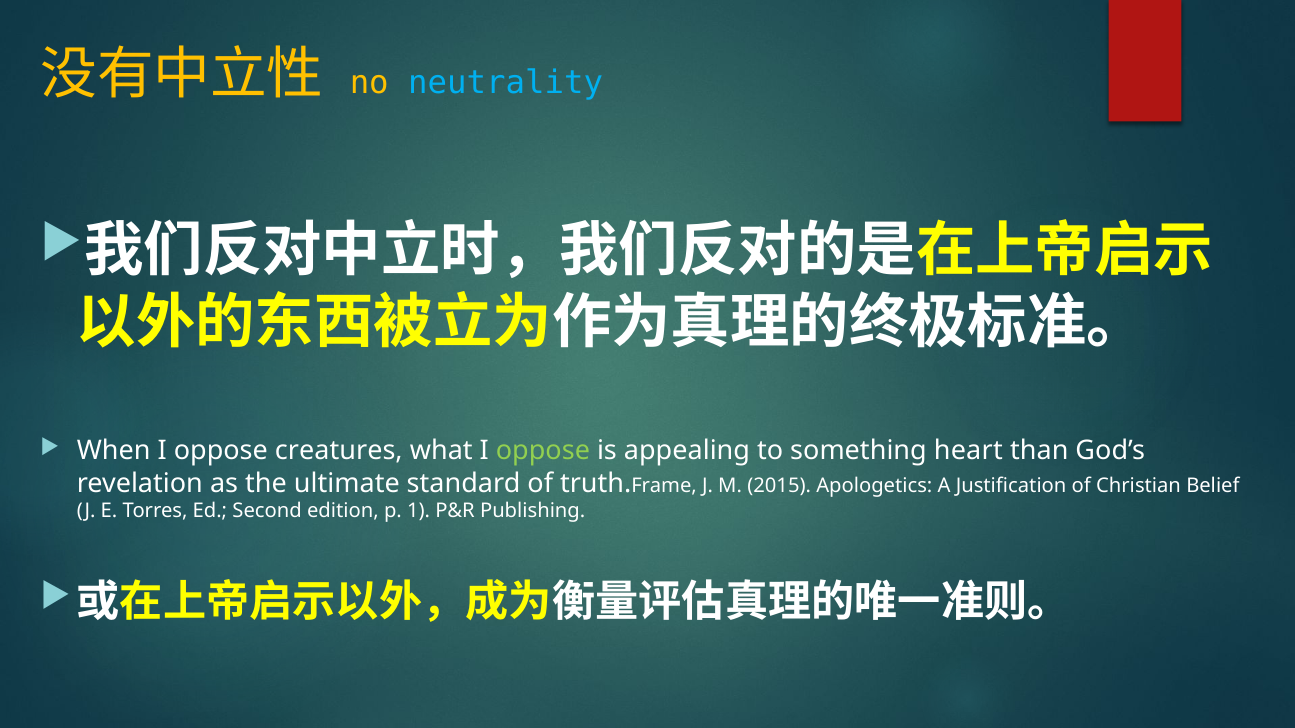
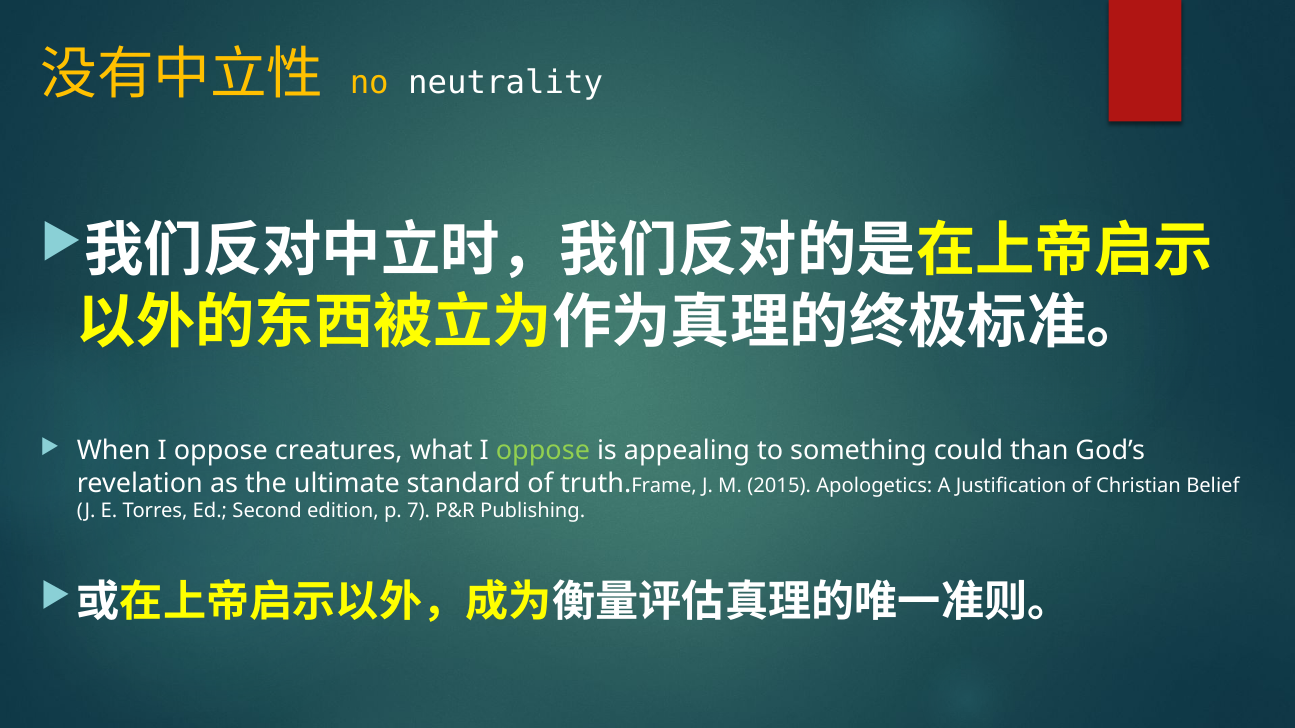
neutrality colour: light blue -> white
heart: heart -> could
1: 1 -> 7
